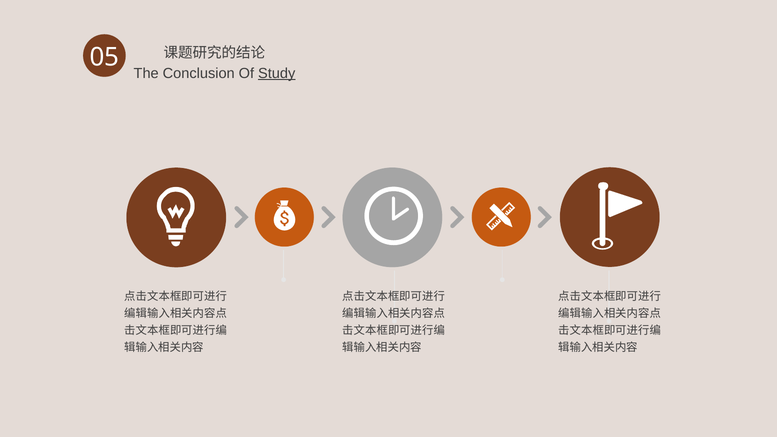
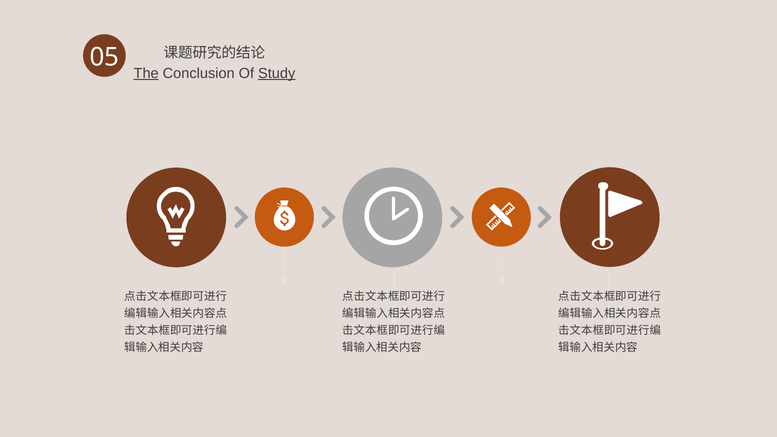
The underline: none -> present
